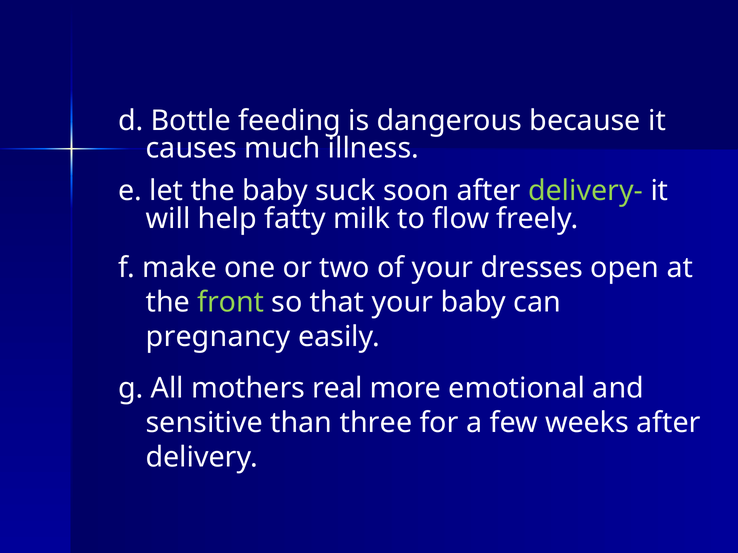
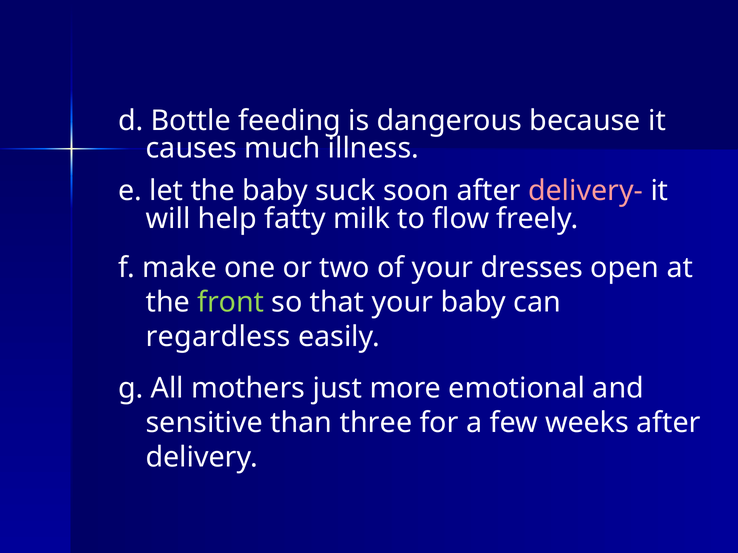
delivery- colour: light green -> pink
pregnancy: pregnancy -> regardless
real: real -> just
